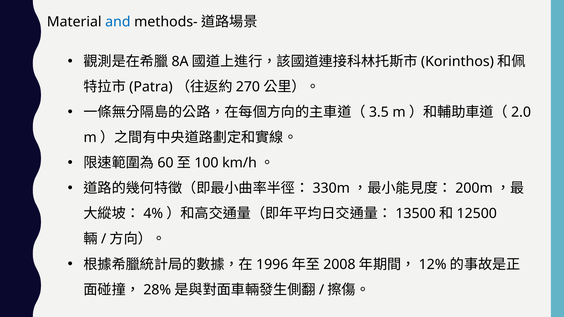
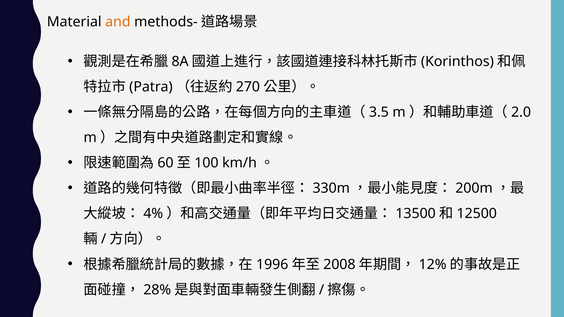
and colour: blue -> orange
